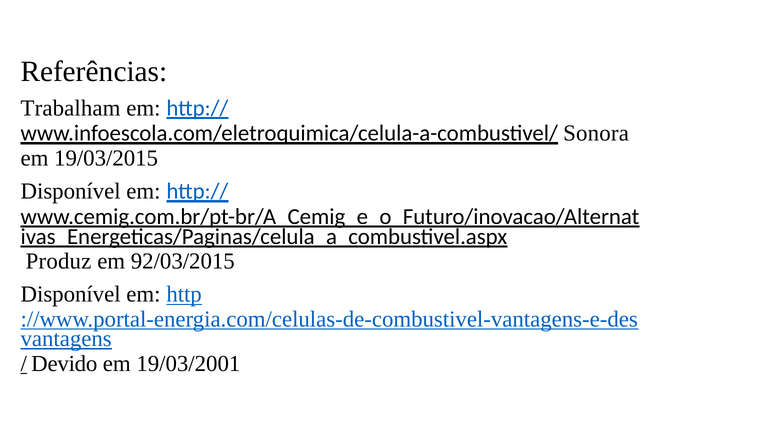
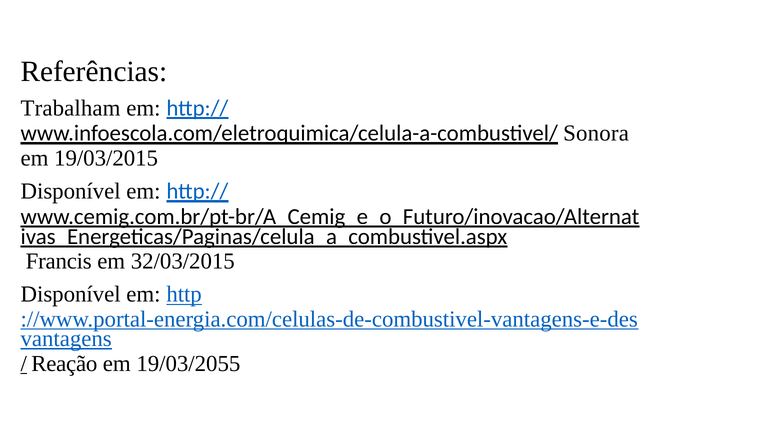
Produz: Produz -> Francis
92/03/2015: 92/03/2015 -> 32/03/2015
Devido: Devido -> Reação
19/03/2001: 19/03/2001 -> 19/03/2055
